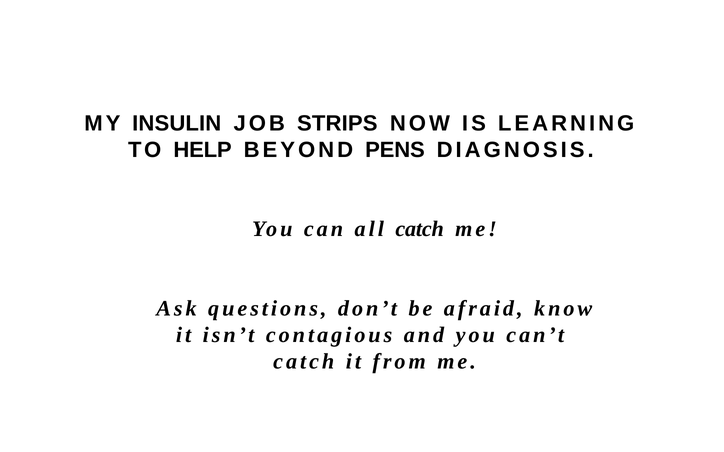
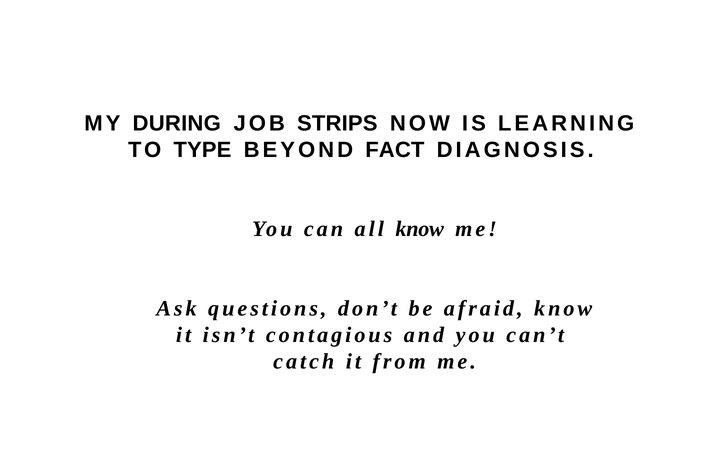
INSULIN: INSULIN -> DURING
HELP: HELP -> TYPE
PENS: PENS -> FACT
all catch: catch -> know
